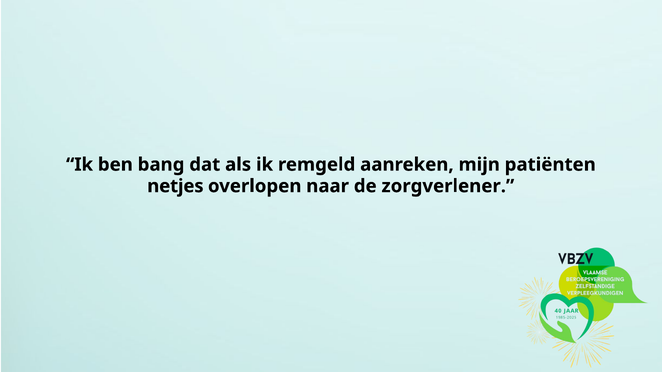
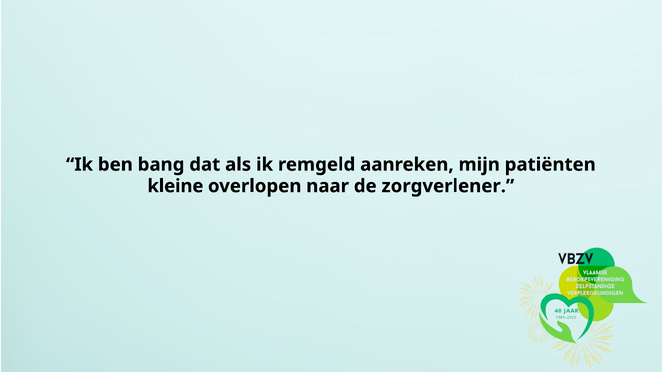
netjes: netjes -> kleine
